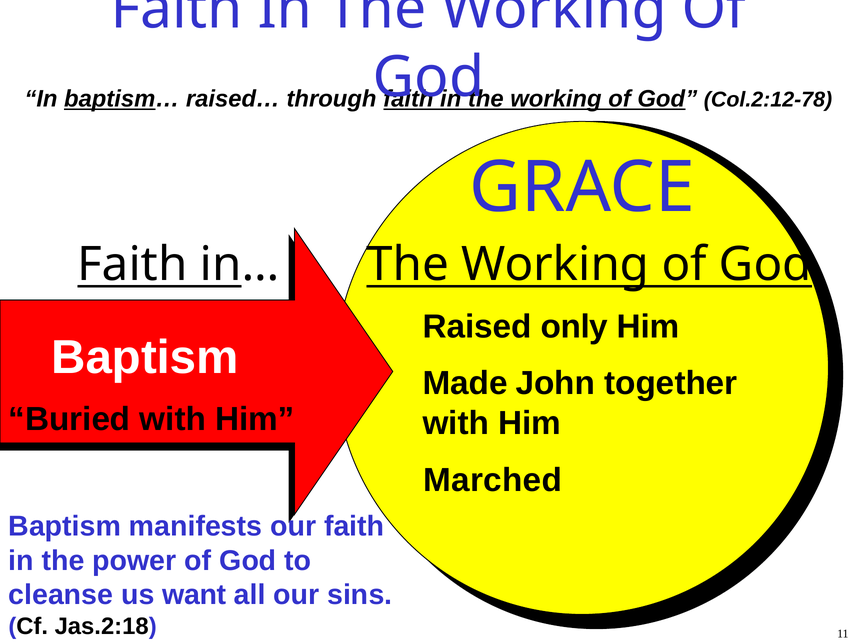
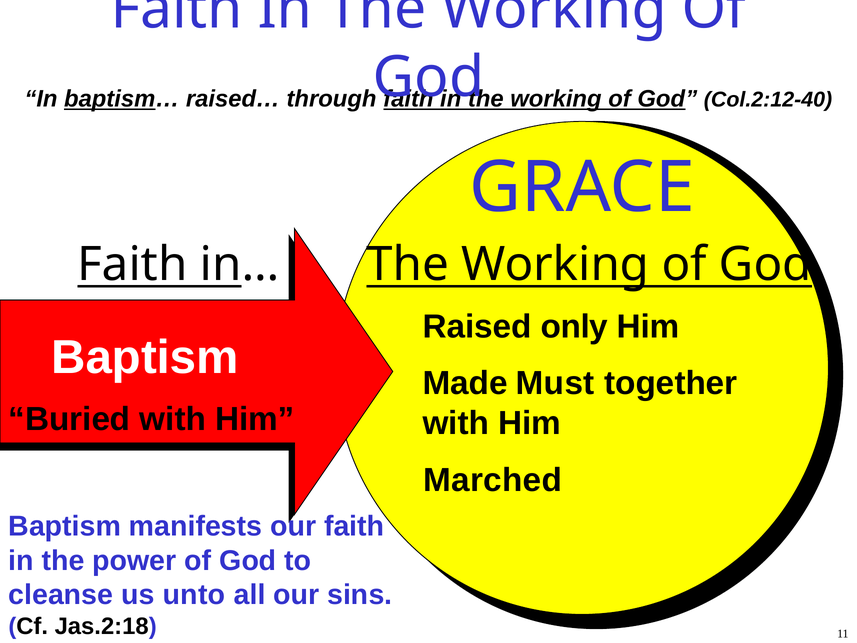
Col.2:12-78: Col.2:12-78 -> Col.2:12-40
John: John -> Must
want: want -> unto
